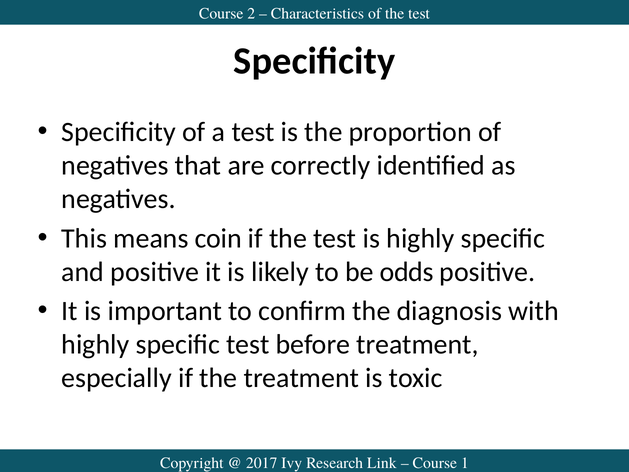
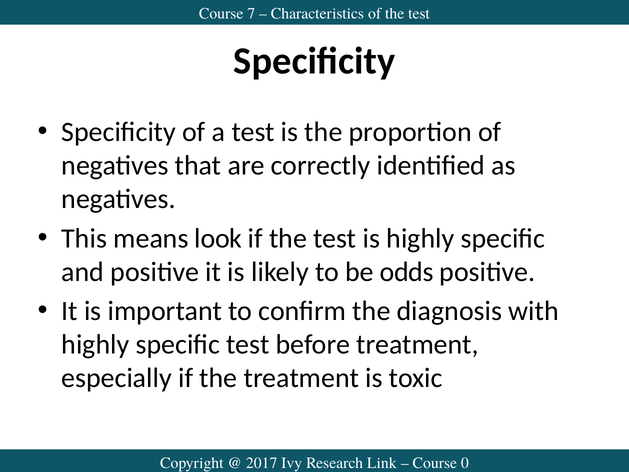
2: 2 -> 7
coin: coin -> look
1: 1 -> 0
